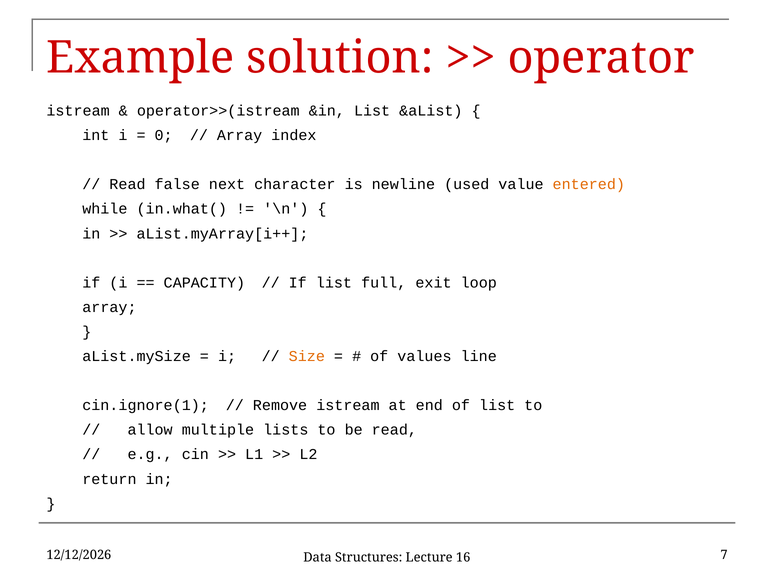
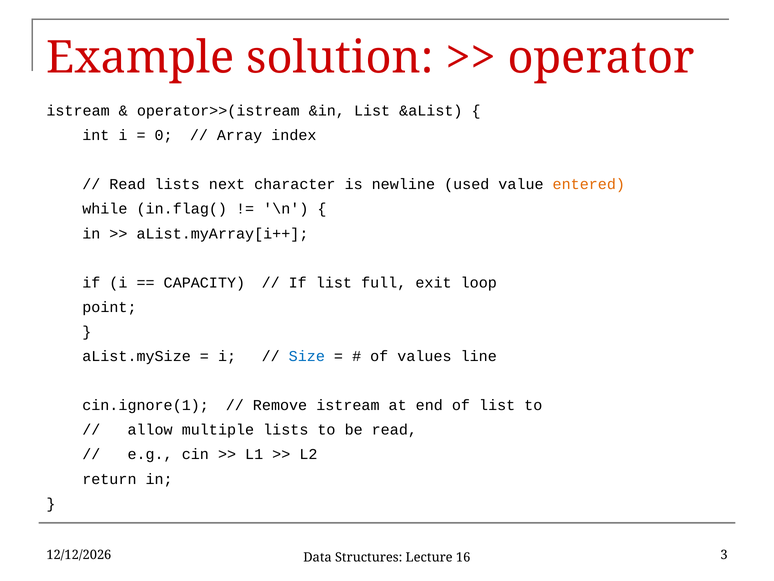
Read false: false -> lists
in.what(: in.what( -> in.flag(
array at (109, 307): array -> point
Size colour: orange -> blue
7: 7 -> 3
